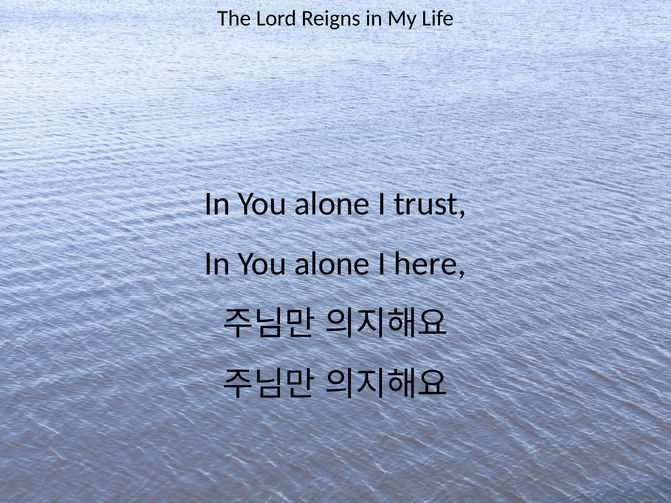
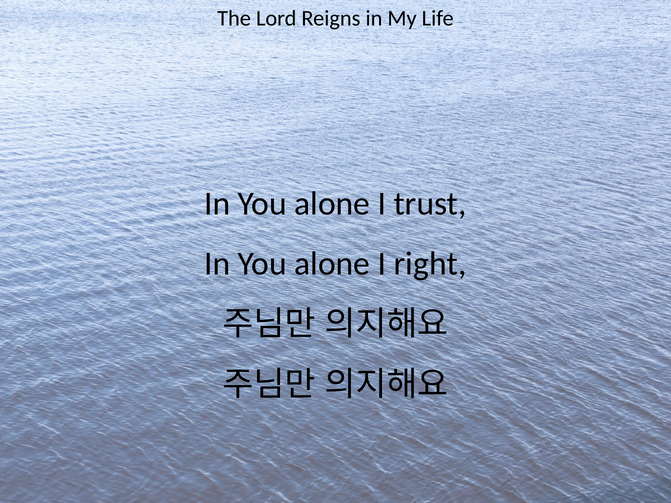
here: here -> right
